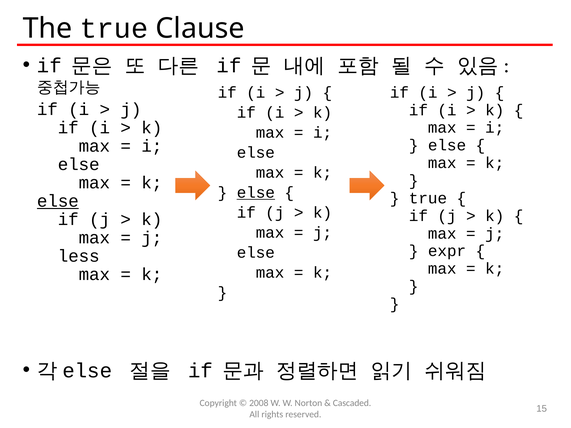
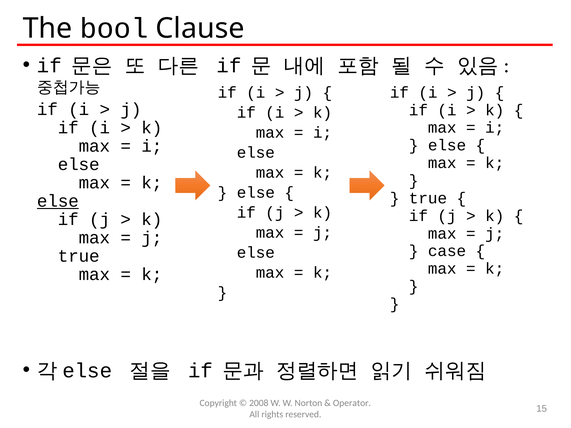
The true: true -> bool
else at (256, 193) underline: present -> none
expr: expr -> case
less at (79, 256): less -> true
Cascaded: Cascaded -> Operator
